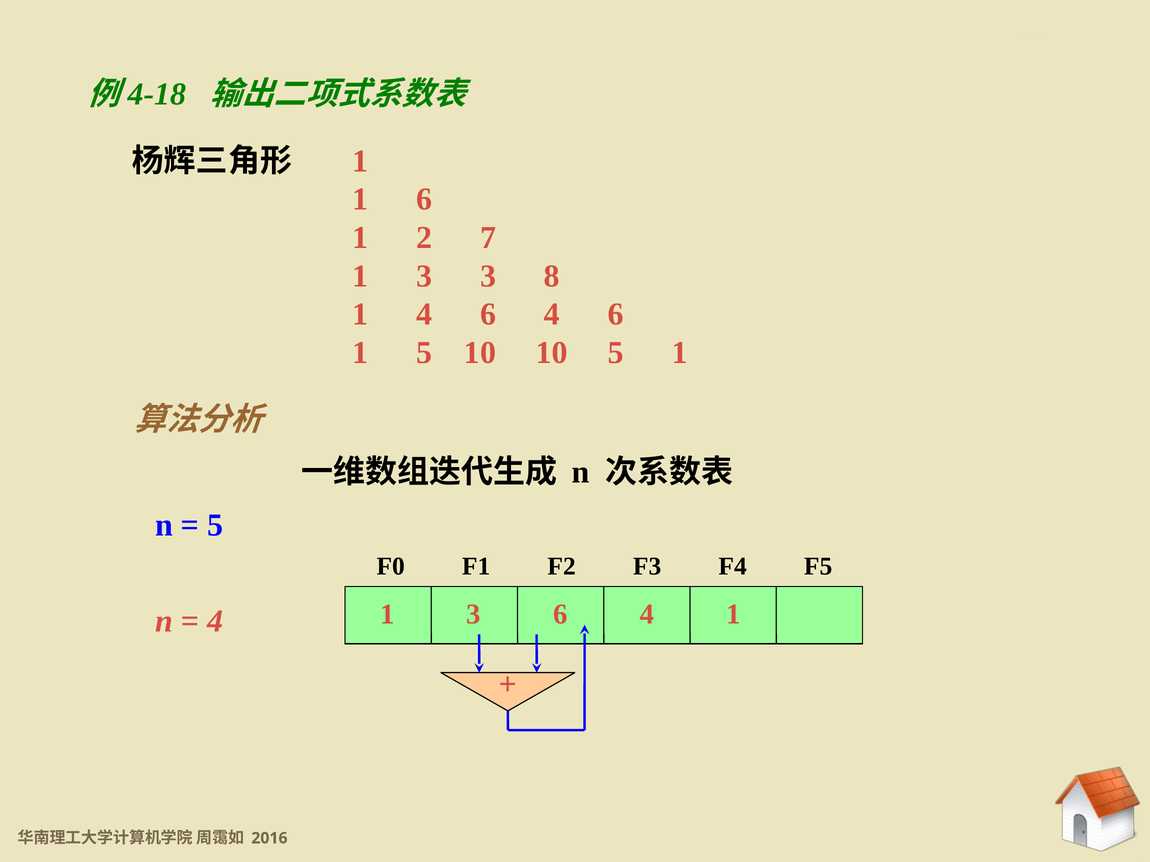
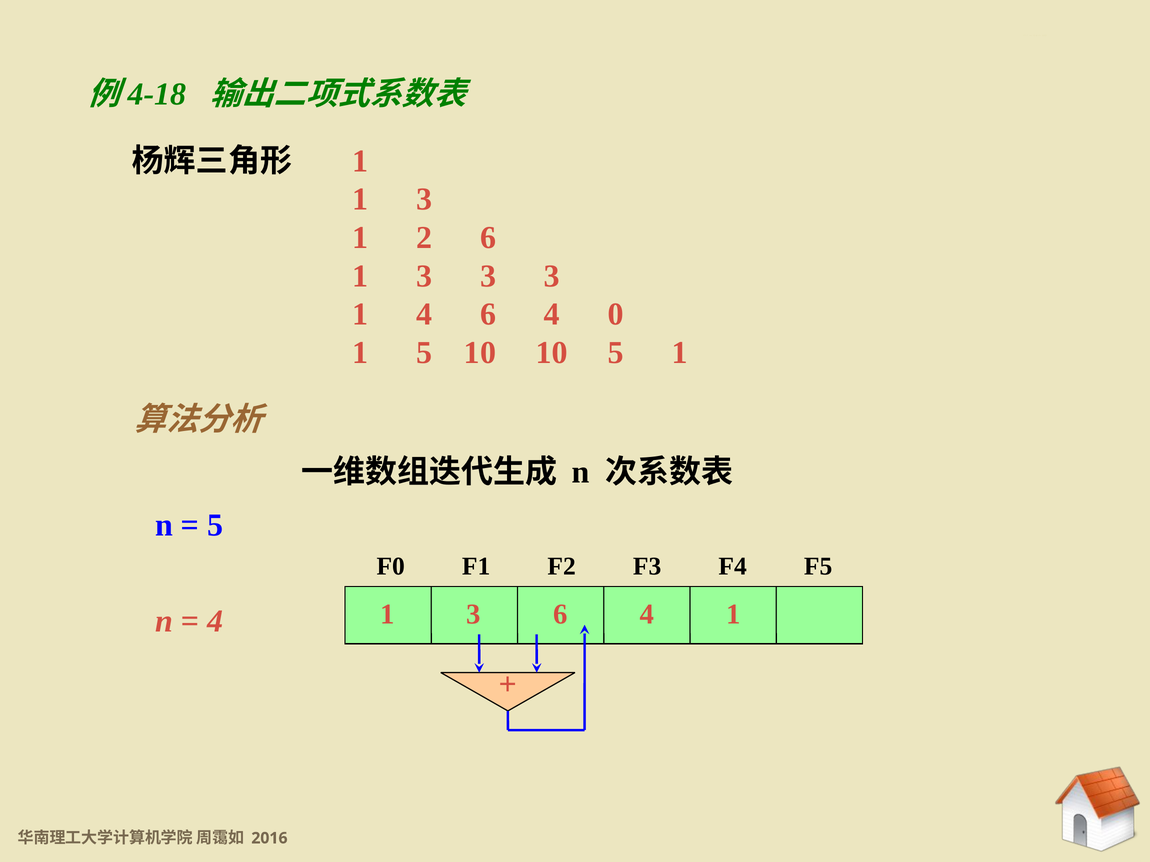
6 at (424, 200): 6 -> 3
2 7: 7 -> 6
3 3 8: 8 -> 3
6 4 6: 6 -> 0
